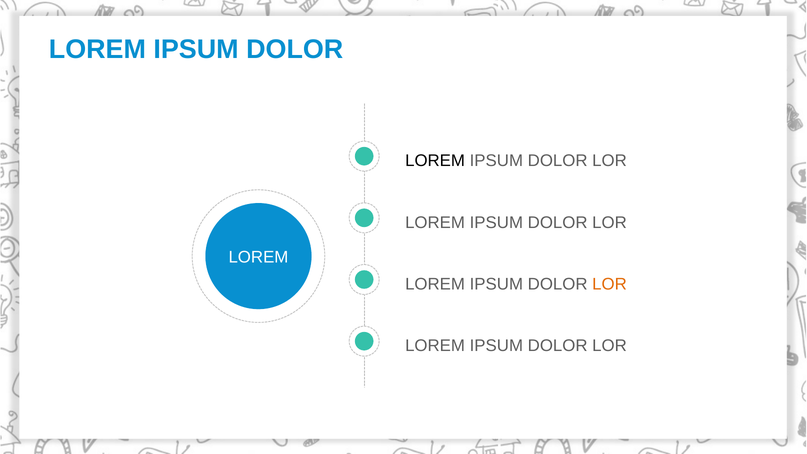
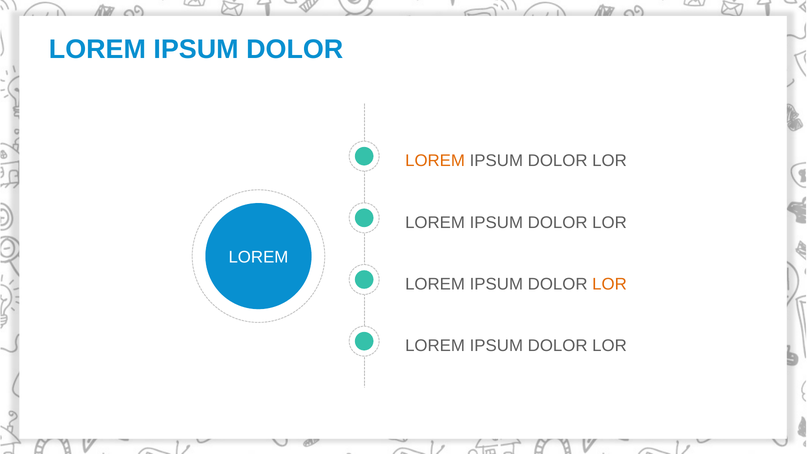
LOREM at (435, 161) colour: black -> orange
